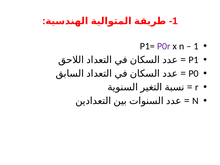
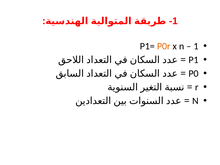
P0r colour: purple -> orange
